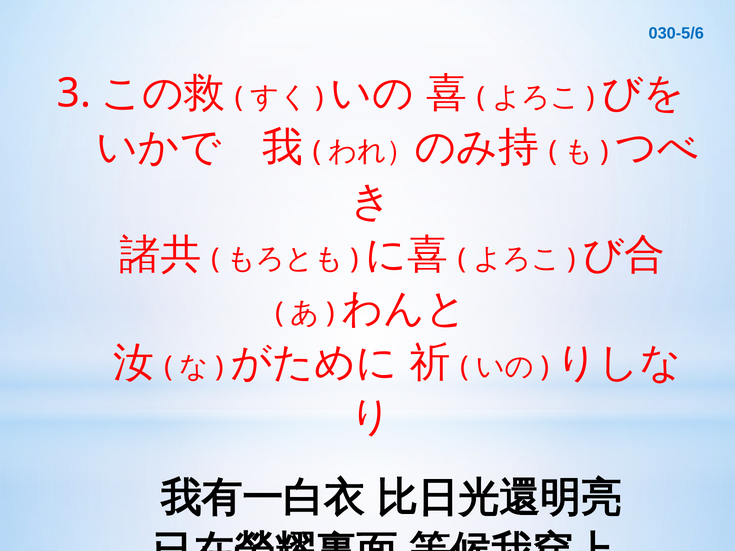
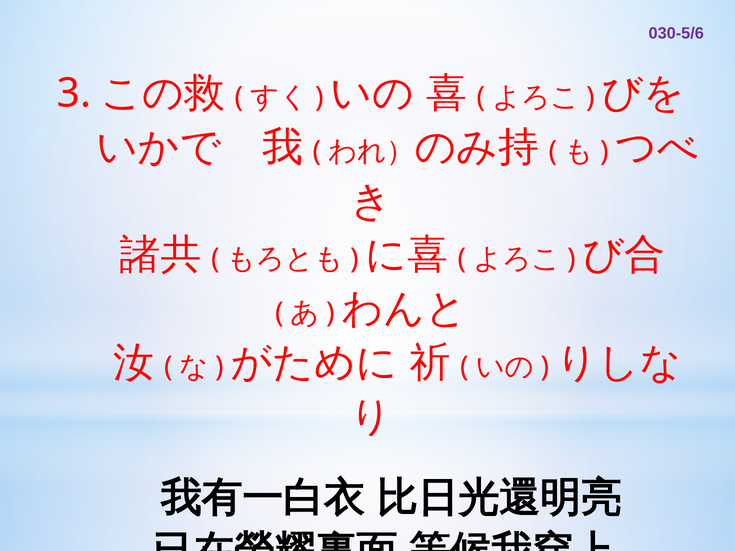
030-5/6 colour: blue -> purple
